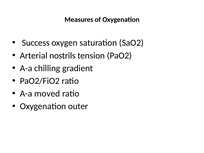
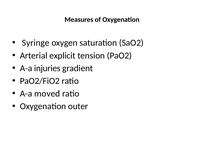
Success: Success -> Syringe
nostrils: nostrils -> explicit
chilling: chilling -> injuries
